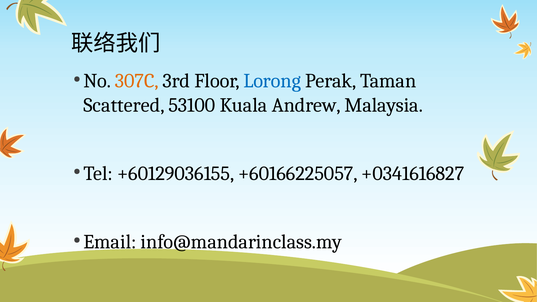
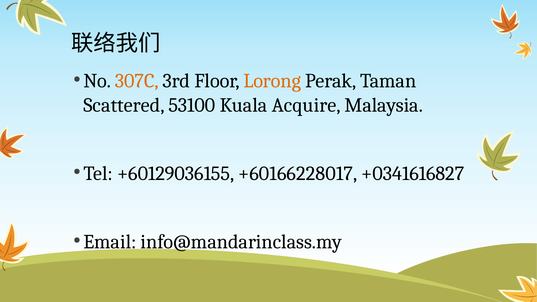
Lorong colour: blue -> orange
Andrew: Andrew -> Acquire
+60166225057: +60166225057 -> +60166228017
